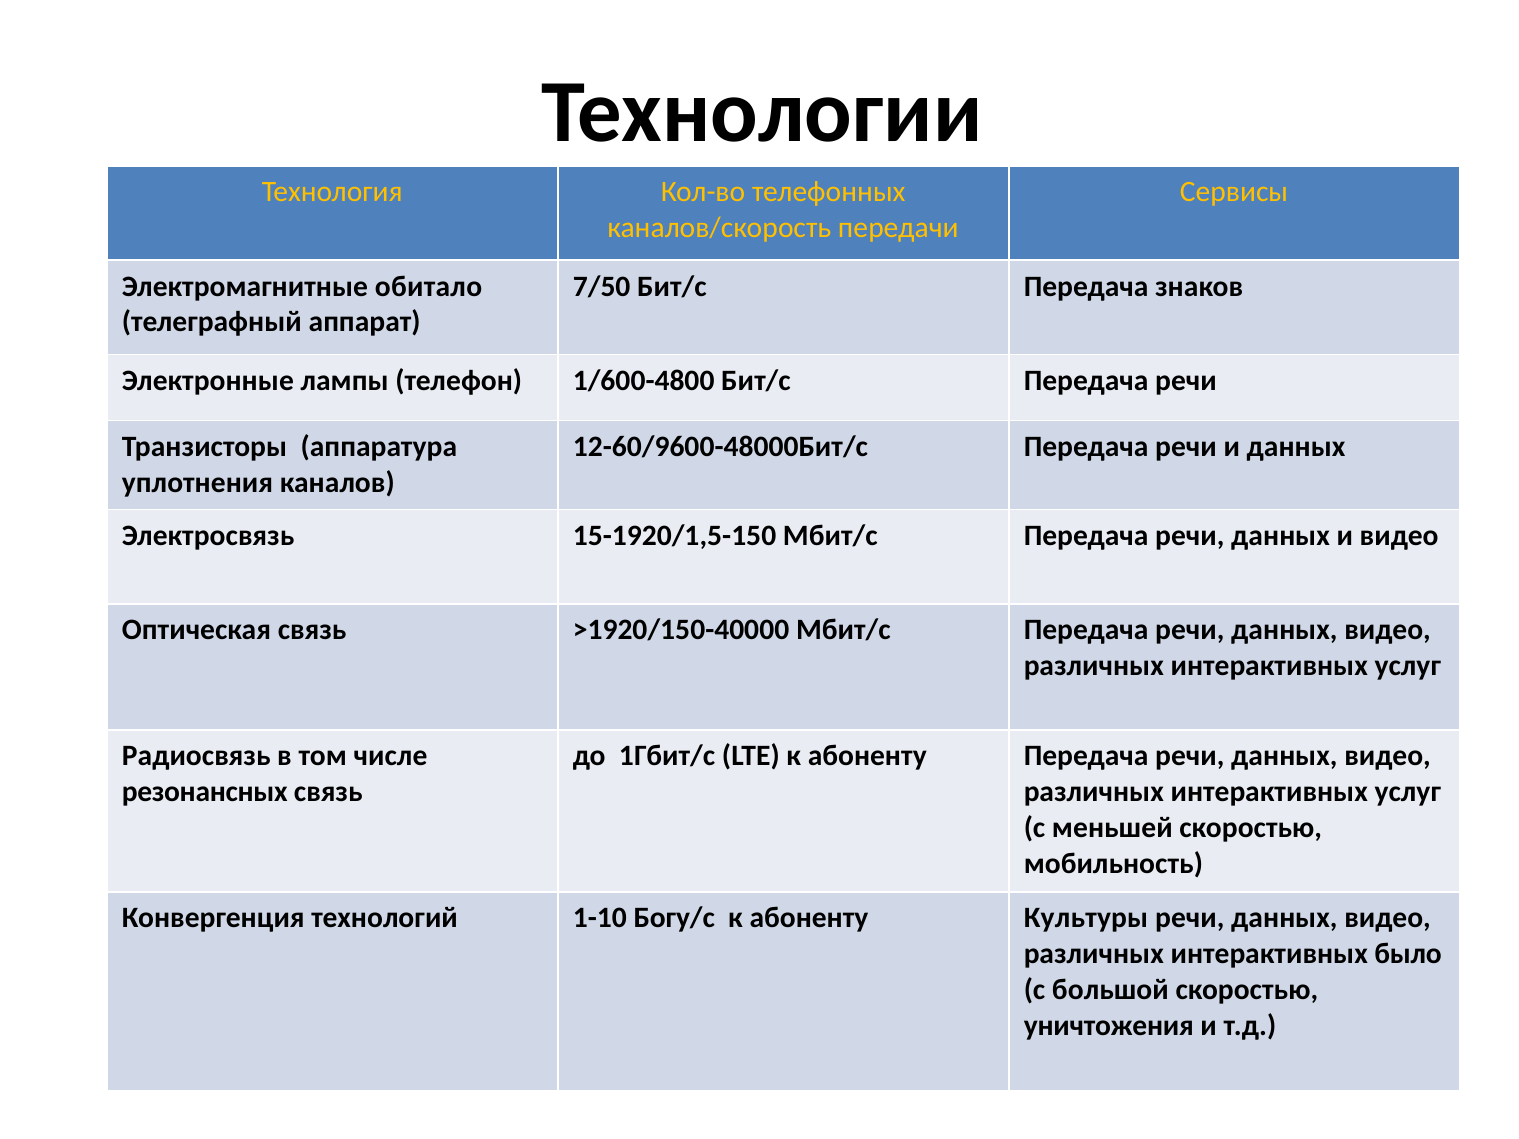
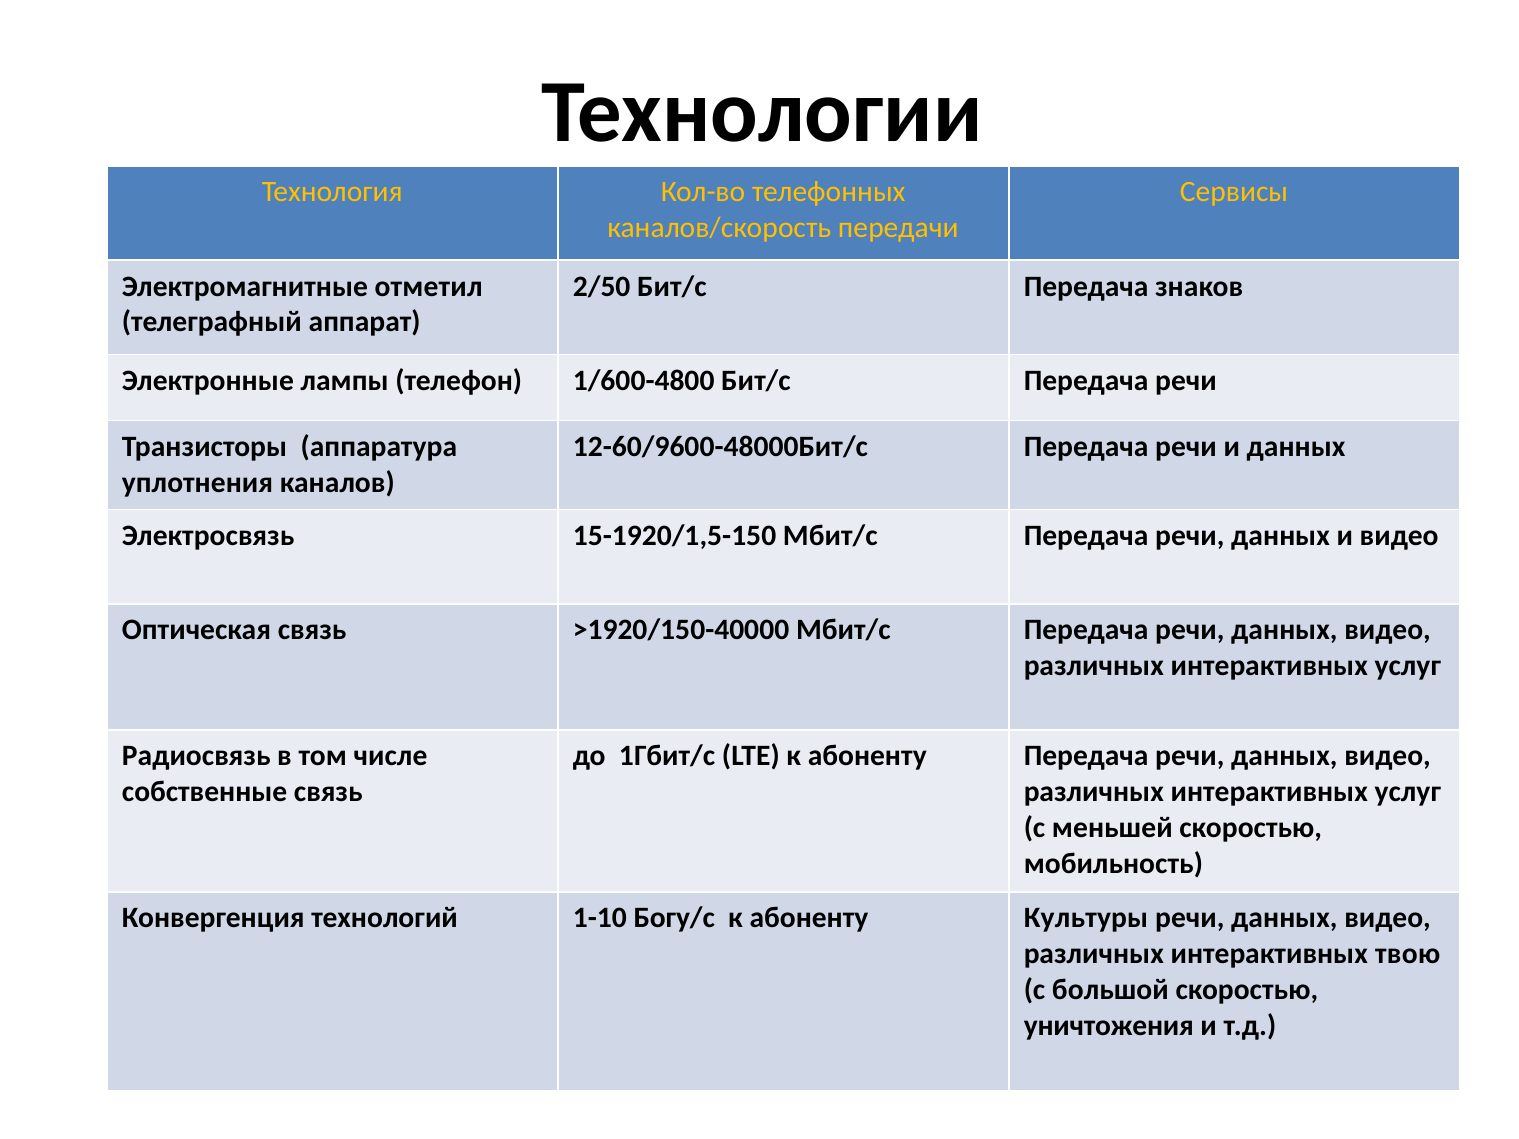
обитало: обитало -> отметил
7/50: 7/50 -> 2/50
резонансных: резонансных -> собственные
было: было -> твою
